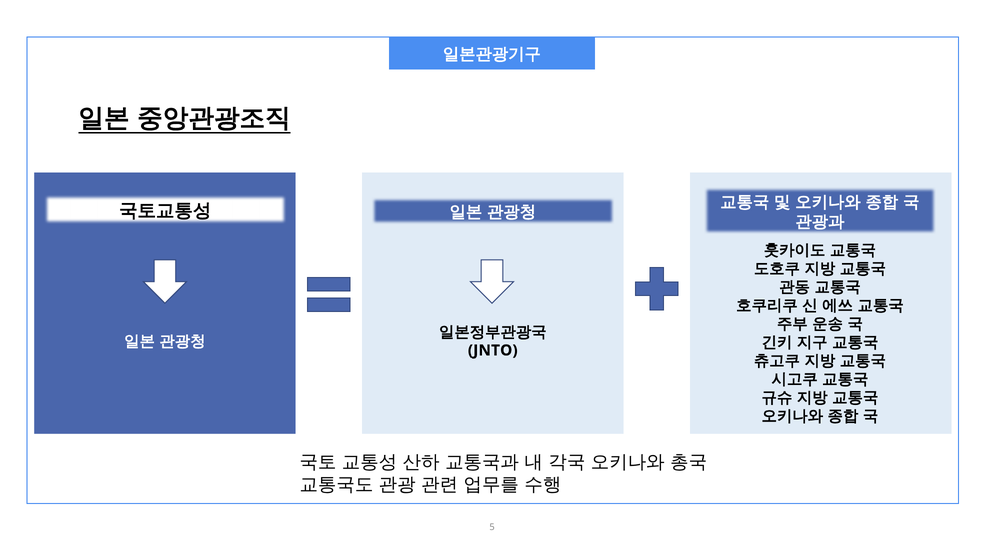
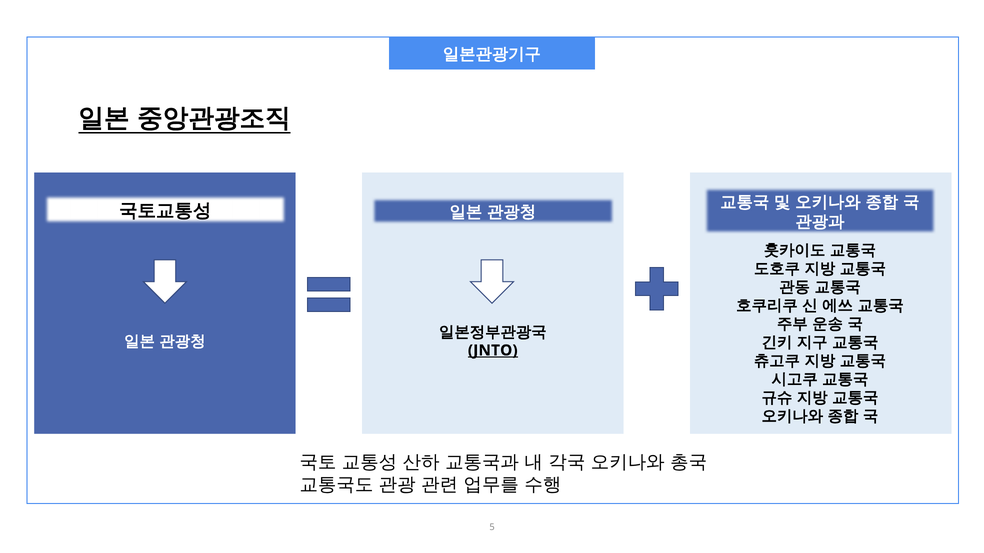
JNTO underline: none -> present
